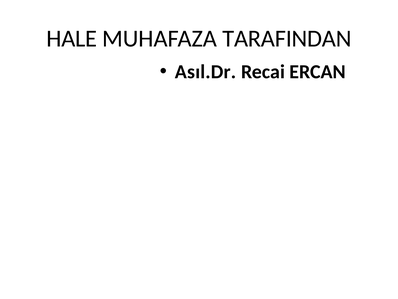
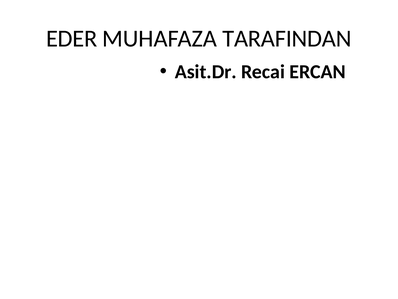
HALE: HALE -> EDER
Asıl.Dr: Asıl.Dr -> Asit.Dr
